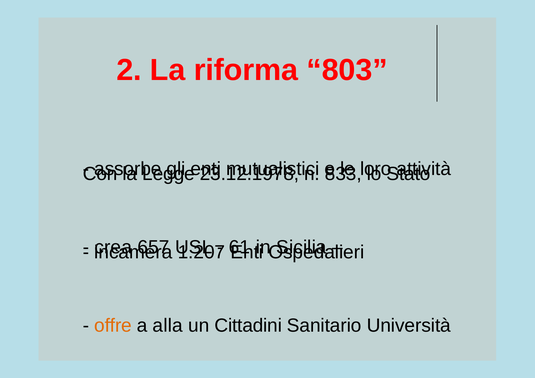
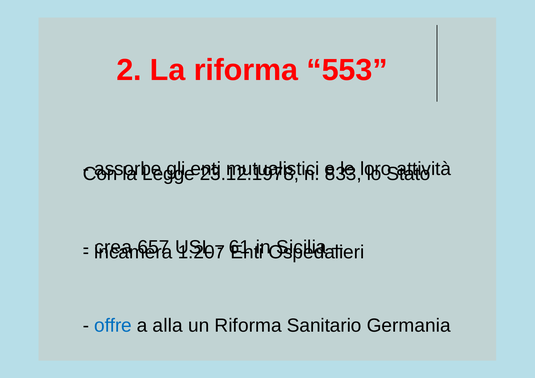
803: 803 -> 553
offre colour: orange -> blue
un Cittadini: Cittadini -> Riforma
Università: Università -> Germania
